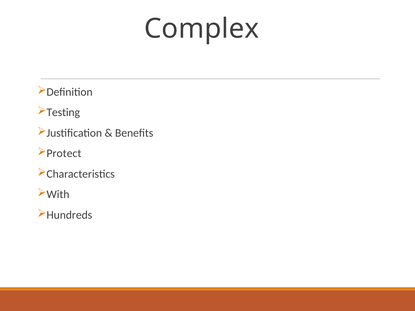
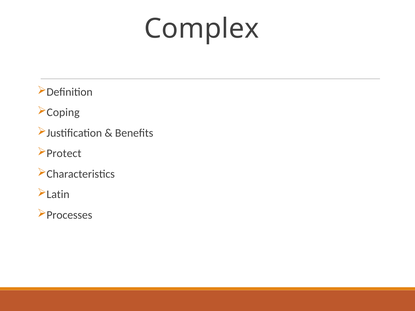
Testing: Testing -> Coping
With: With -> Latin
Hundreds: Hundreds -> Processes
